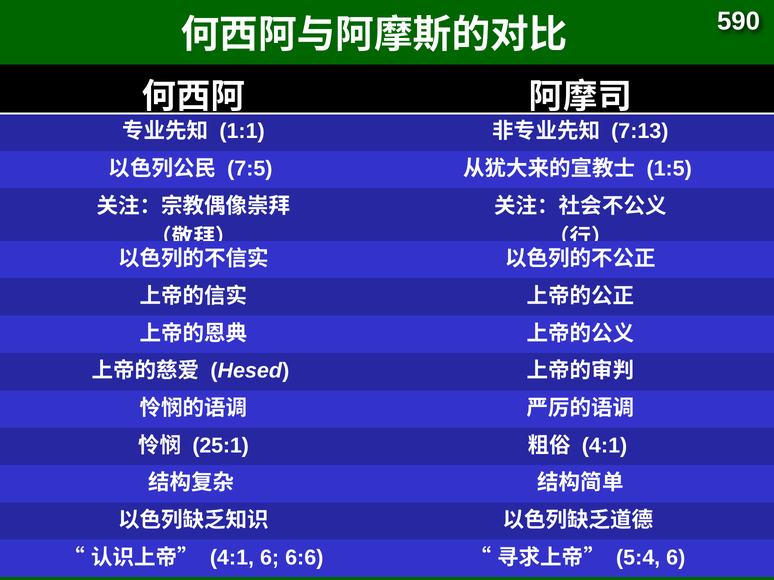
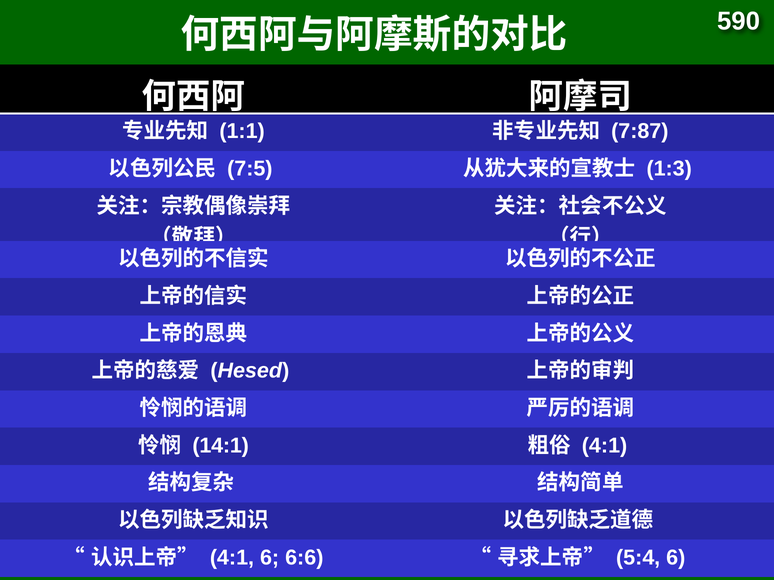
7:13: 7:13 -> 7:87
1:5: 1:5 -> 1:3
25:1: 25:1 -> 14:1
